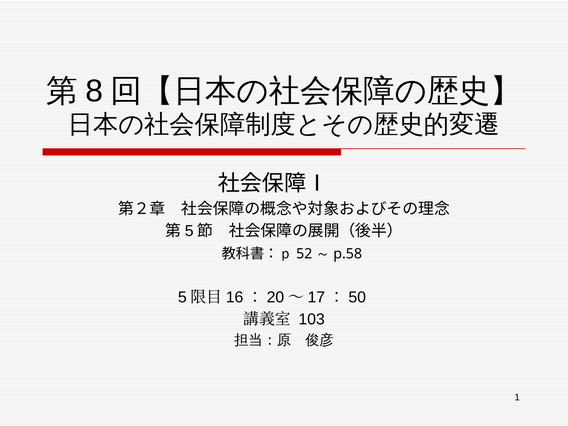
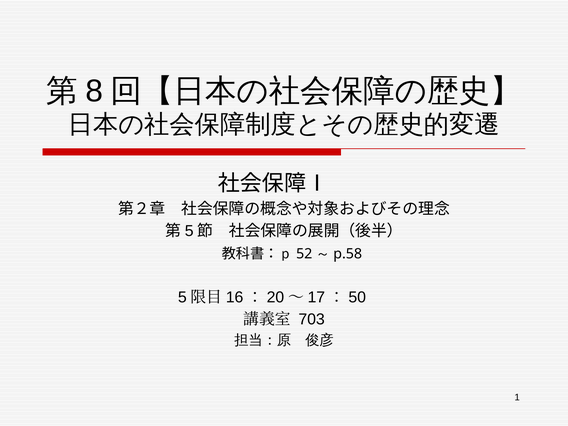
103: 103 -> 703
